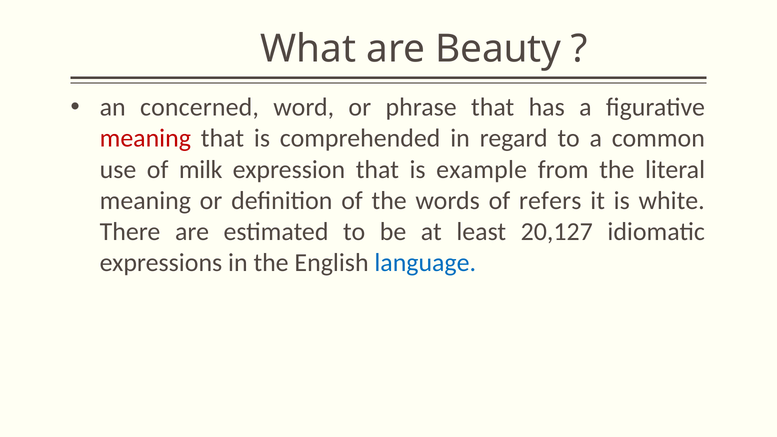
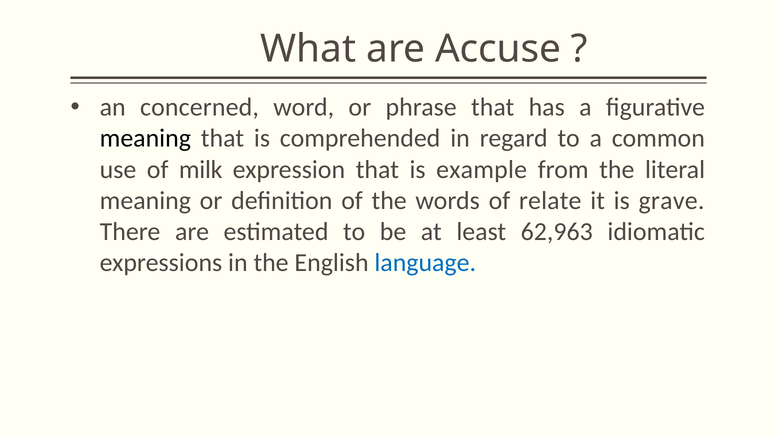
Beauty: Beauty -> Accuse
meaning at (145, 138) colour: red -> black
refers: refers -> relate
white: white -> grave
20,127: 20,127 -> 62,963
